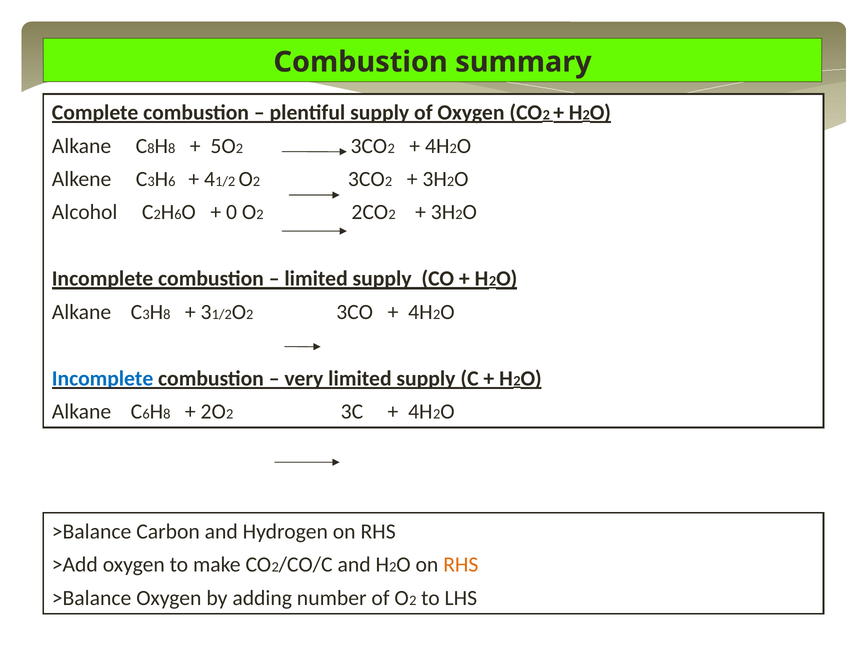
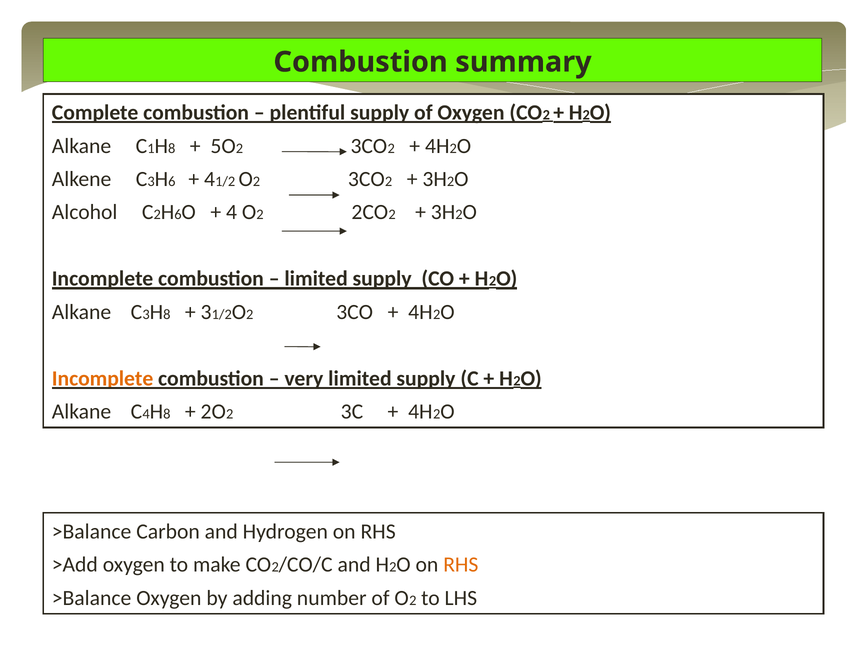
C 8: 8 -> 1
0 at (232, 212): 0 -> 4
Incomplete at (103, 379) colour: blue -> orange
C 6: 6 -> 4
